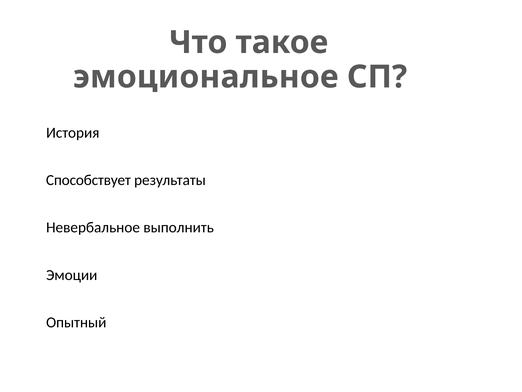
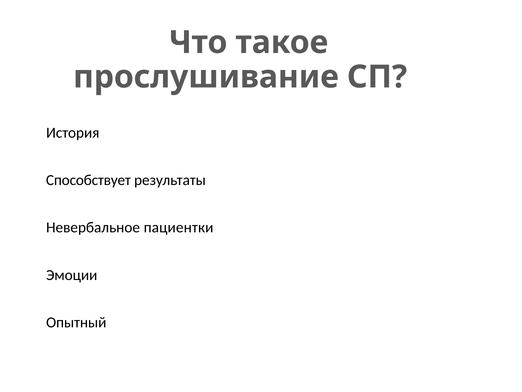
эмоциональное: эмоциональное -> прослушивание
выполнить: выполнить -> пациентки
